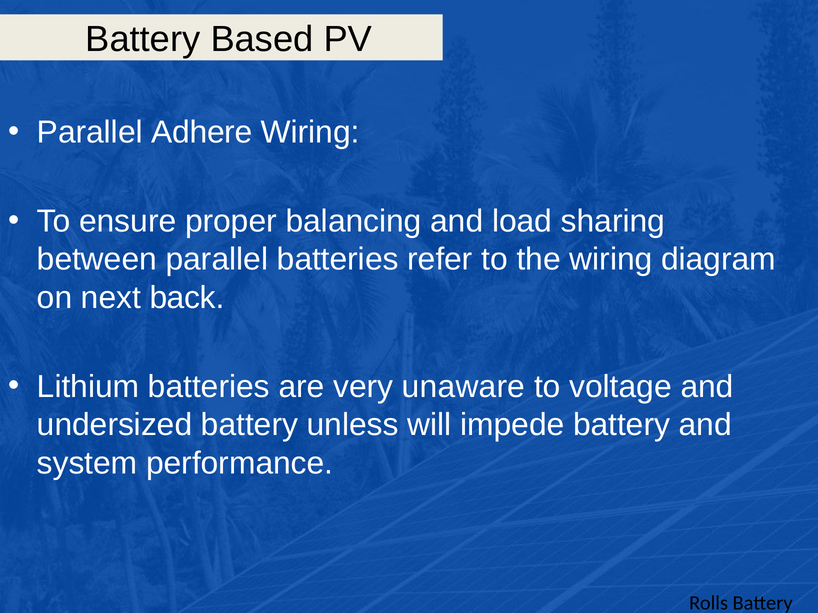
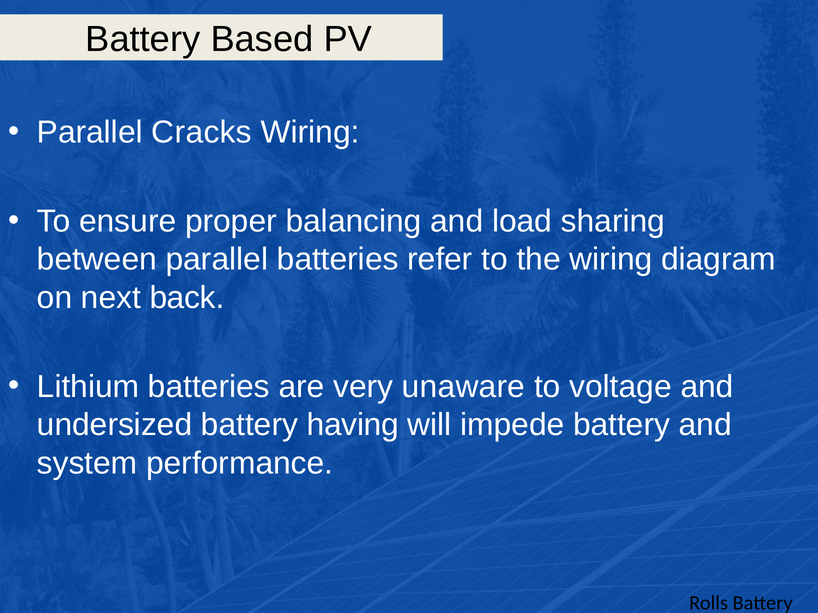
Adhere: Adhere -> Cracks
unless: unless -> having
